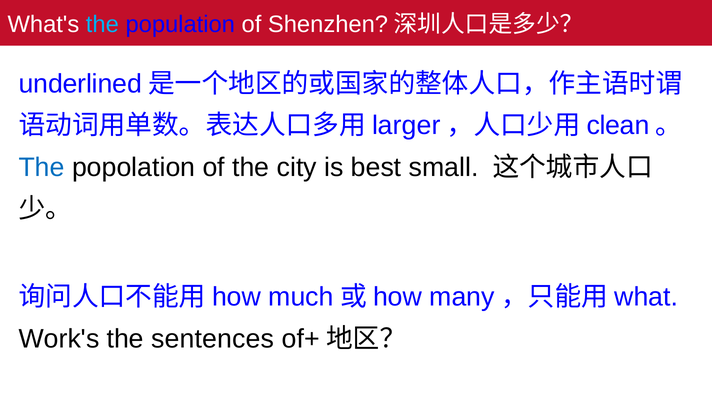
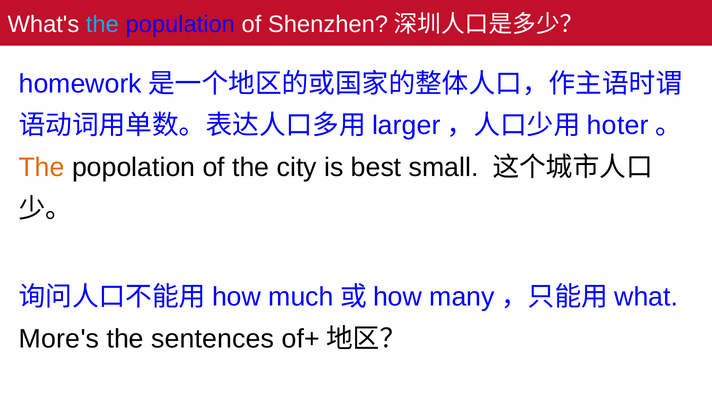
underlined: underlined -> homework
clean: clean -> hoter
The at (42, 167) colour: blue -> orange
Work's: Work's -> More's
